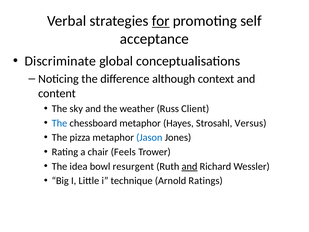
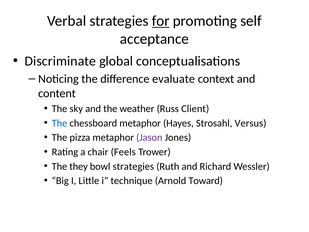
although: although -> evaluate
Jason colour: blue -> purple
idea: idea -> they
bowl resurgent: resurgent -> strategies
and at (189, 166) underline: present -> none
Ratings: Ratings -> Toward
